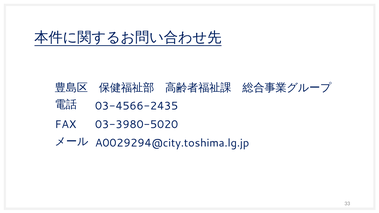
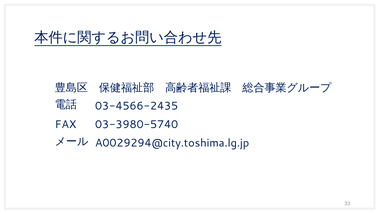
03-3980-5020: 03-3980-5020 -> 03-3980-5740
